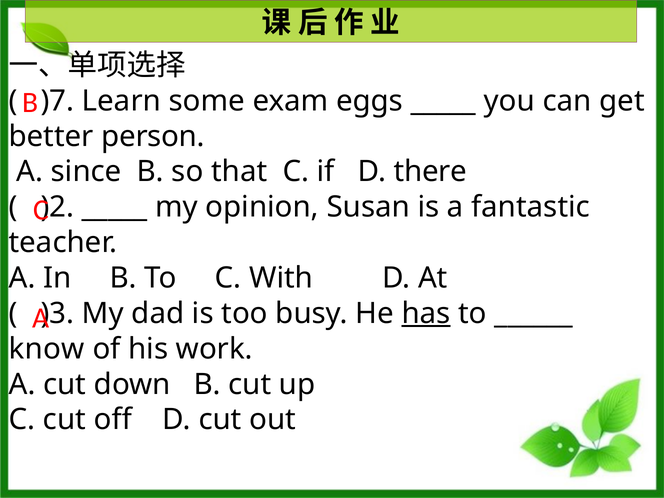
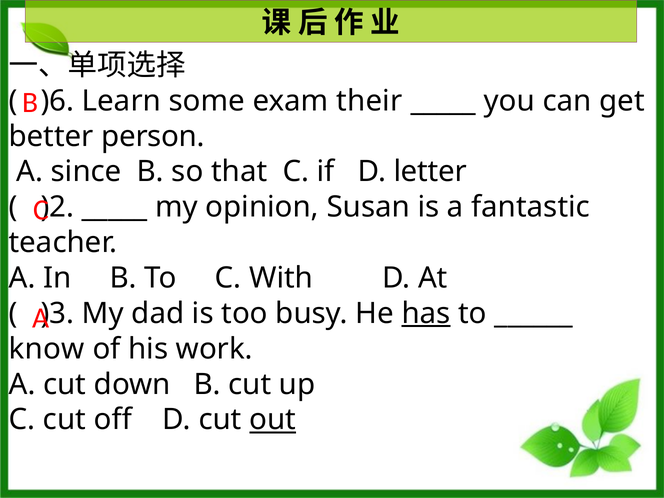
)7: )7 -> )6
eggs: eggs -> their
there: there -> letter
out underline: none -> present
